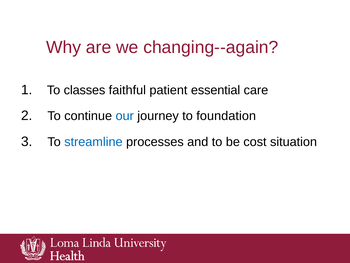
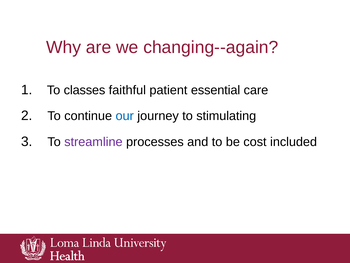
foundation: foundation -> stimulating
streamline colour: blue -> purple
situation: situation -> included
